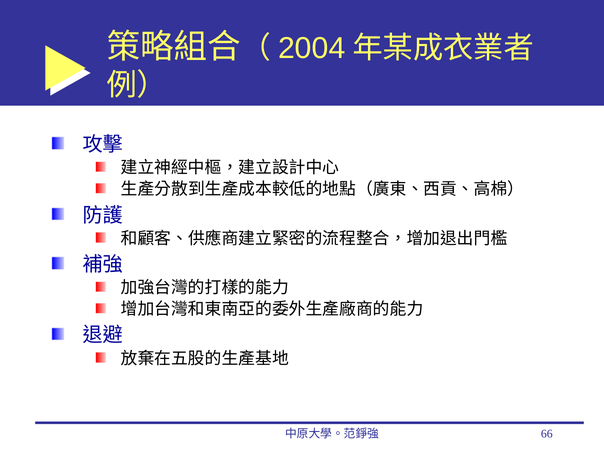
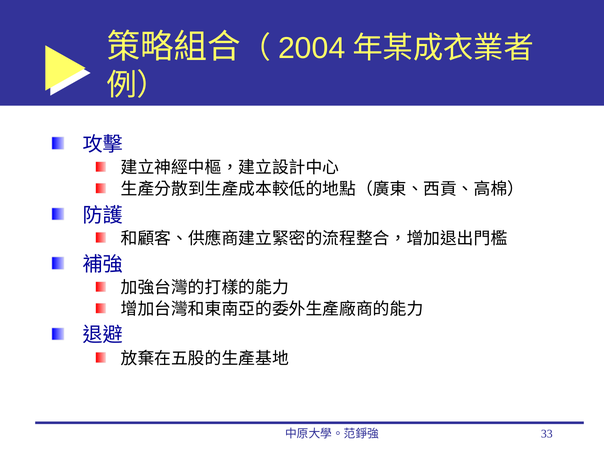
66: 66 -> 33
